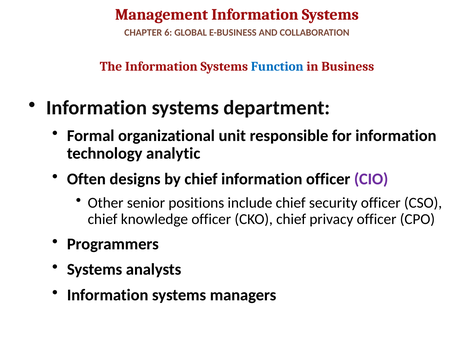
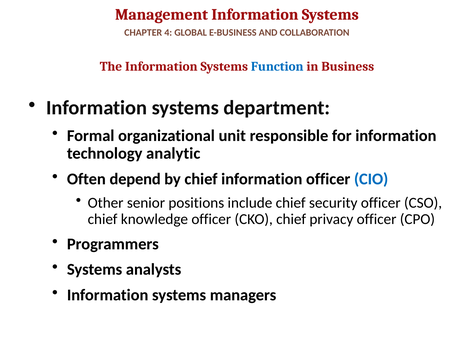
6: 6 -> 4
designs: designs -> depend
CIO colour: purple -> blue
